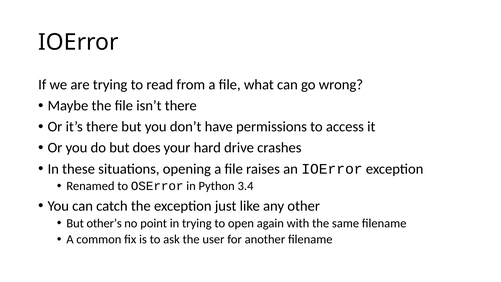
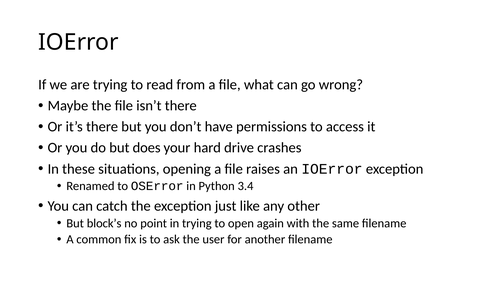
other’s: other’s -> block’s
